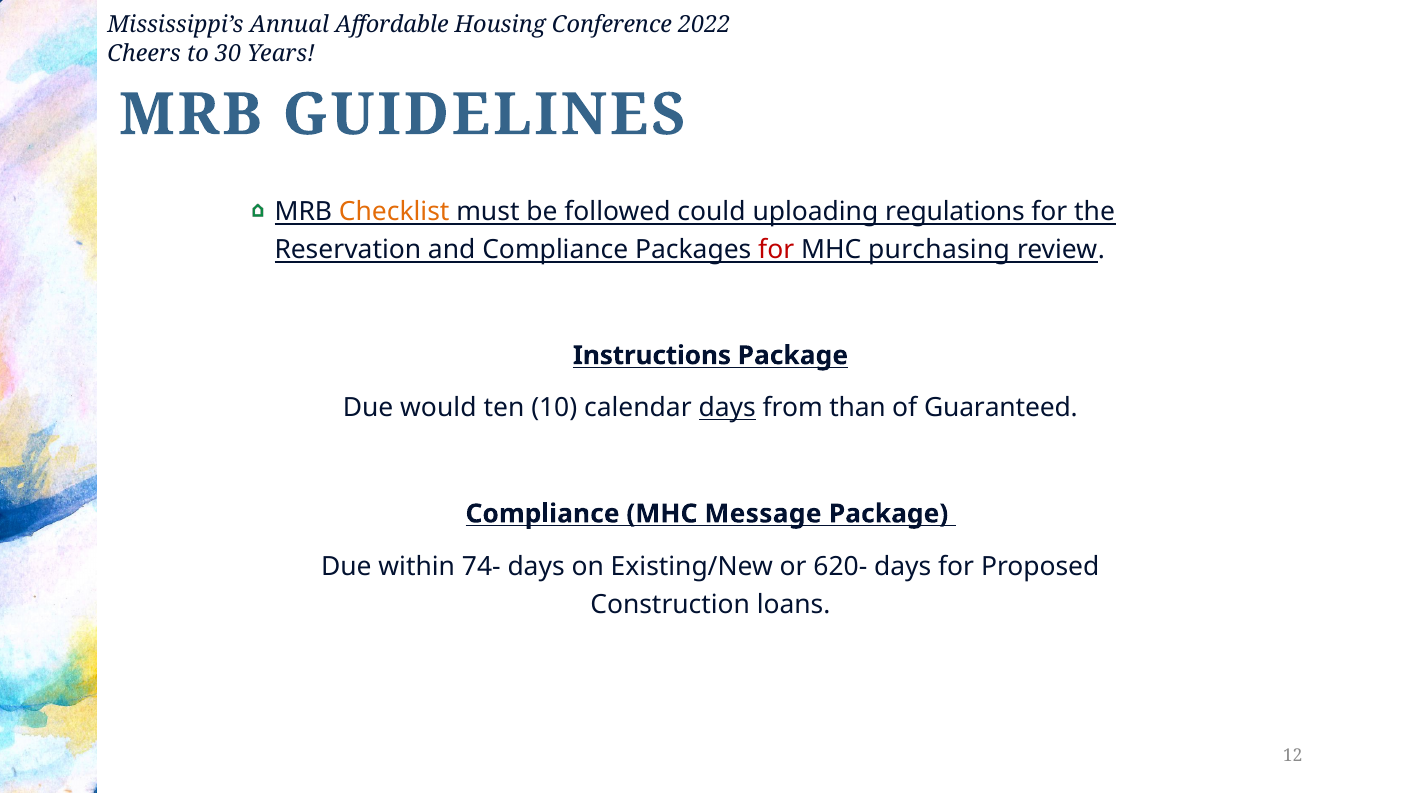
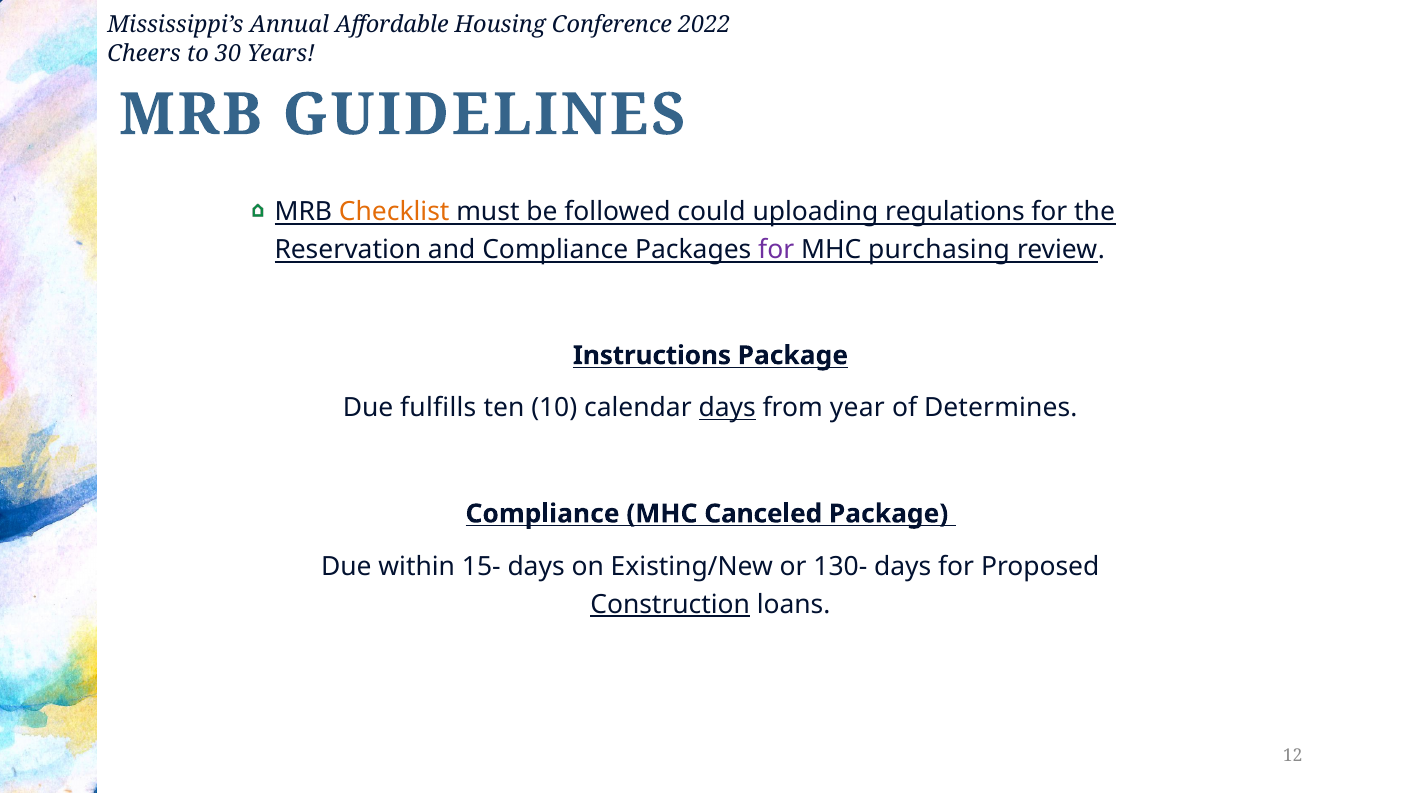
for at (776, 250) colour: red -> purple
would: would -> fulfills
than: than -> year
Guaranteed: Guaranteed -> Determines
Message: Message -> Canceled
74-: 74- -> 15-
620-: 620- -> 130-
Construction underline: none -> present
